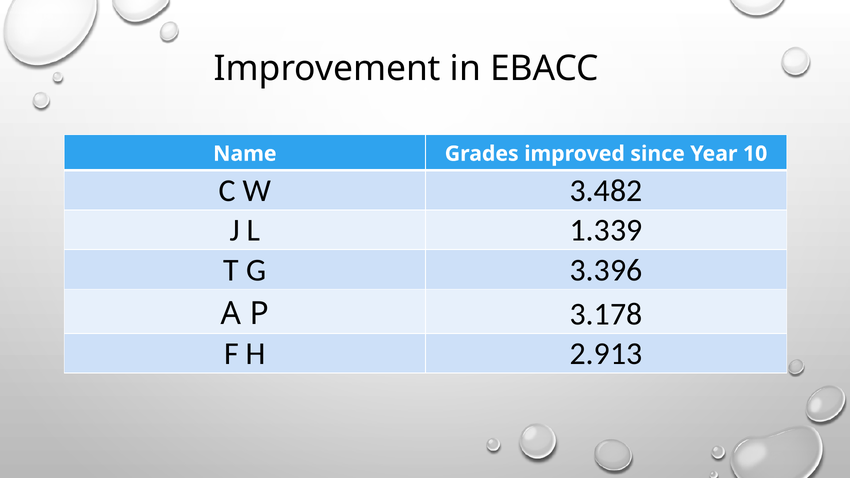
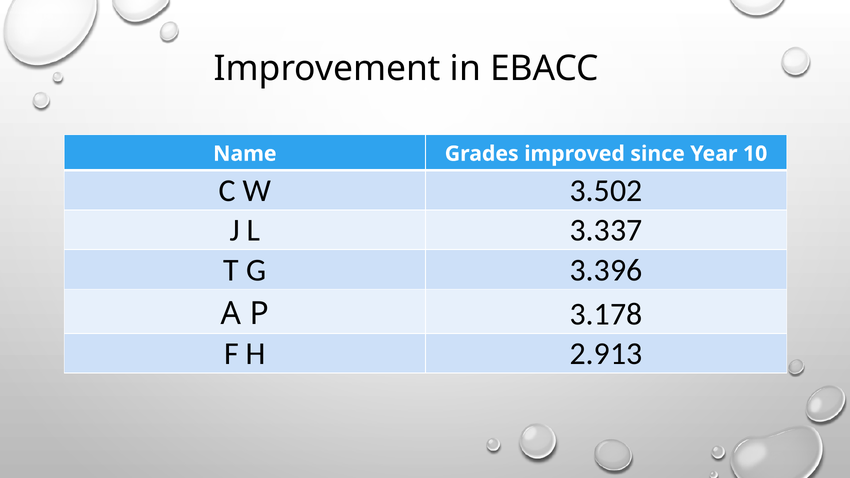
3.482: 3.482 -> 3.502
1.339: 1.339 -> 3.337
